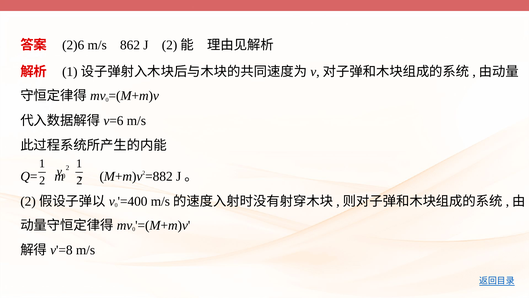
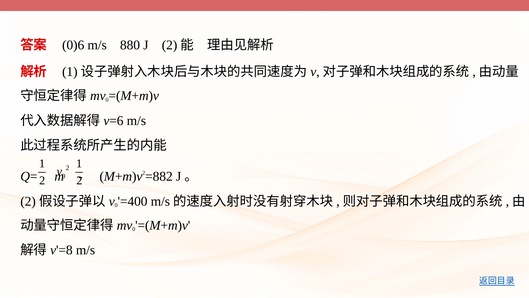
2)6: 2)6 -> 0)6
862: 862 -> 880
